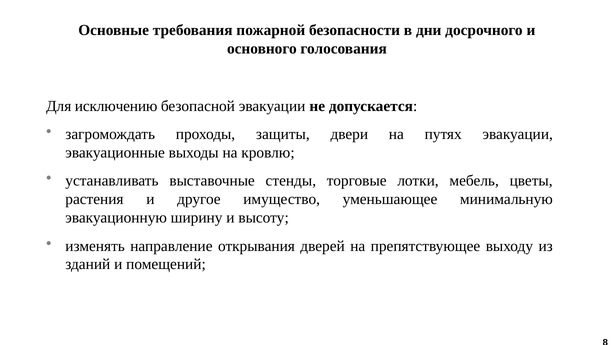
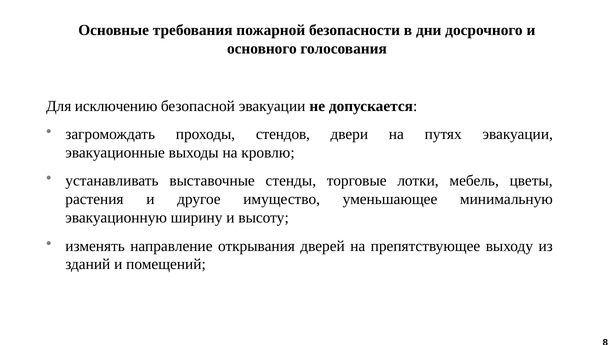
защиты: защиты -> стендов
